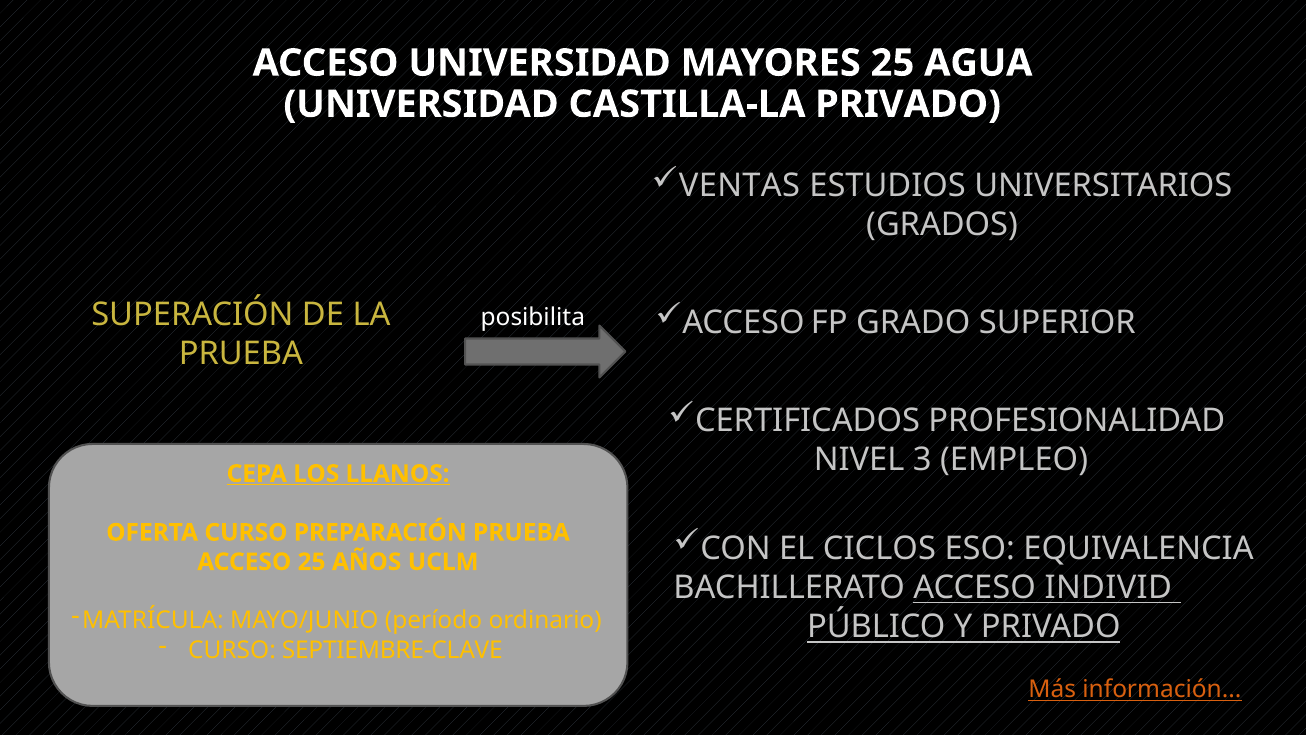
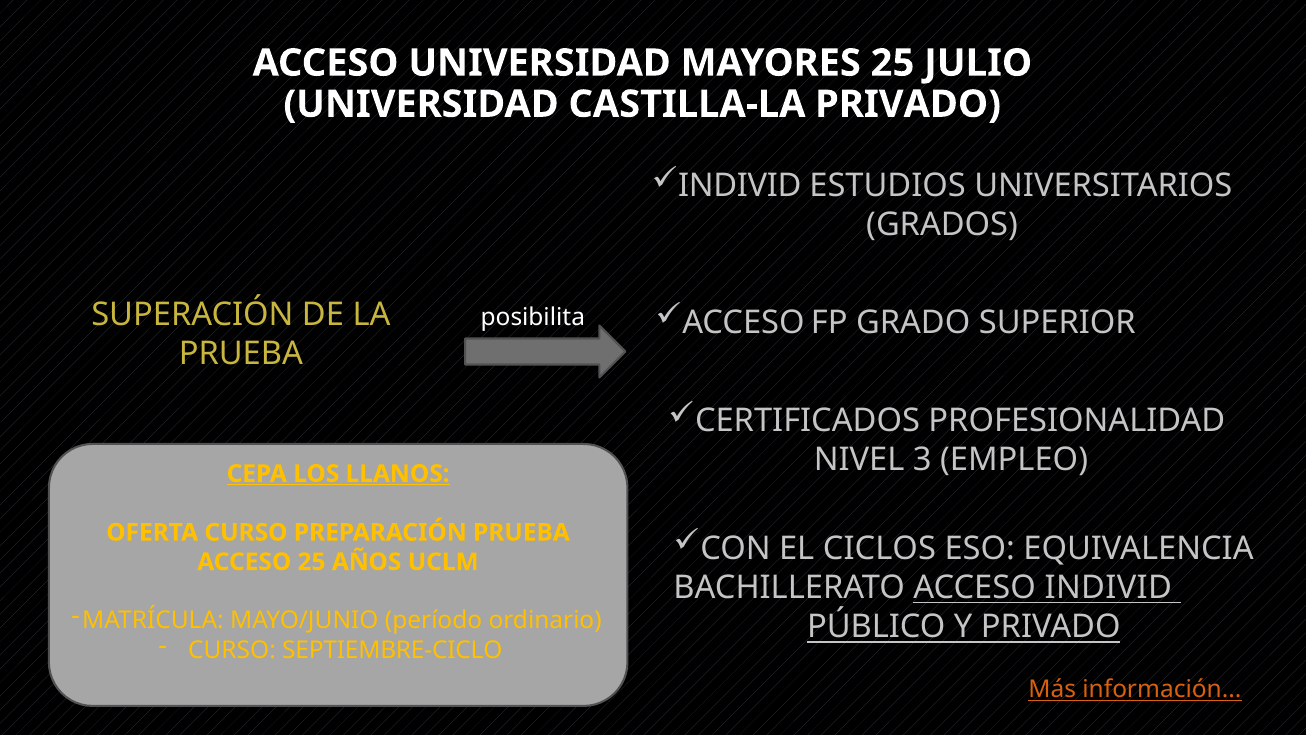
AGUA: AGUA -> JULIO
VENTAS at (740, 185): VENTAS -> INDIVID
SEPTIEMBRE-CLAVE: SEPTIEMBRE-CLAVE -> SEPTIEMBRE-CICLO
